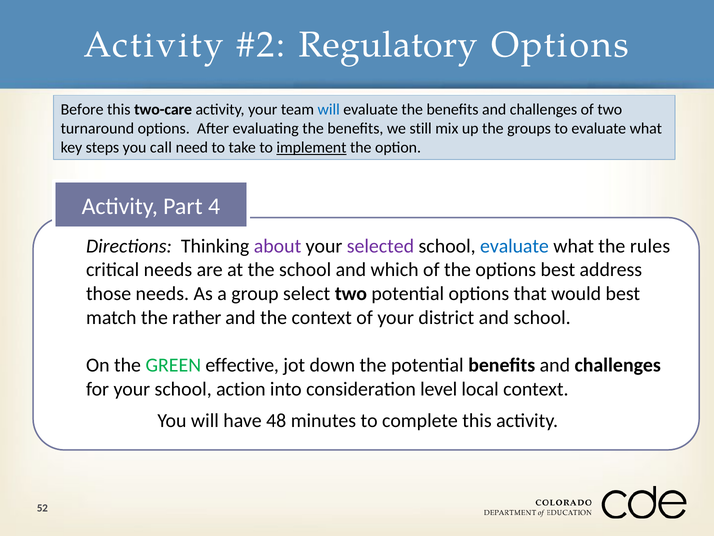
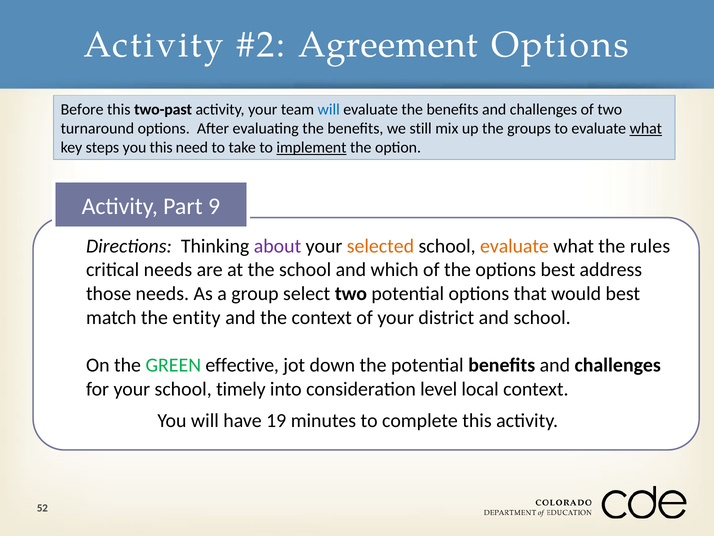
Regulatory: Regulatory -> Agreement
two-care: two-care -> two-past
what at (646, 128) underline: none -> present
you call: call -> this
4: 4 -> 9
selected colour: purple -> orange
evaluate at (514, 246) colour: blue -> orange
rather: rather -> entity
action: action -> timely
48: 48 -> 19
